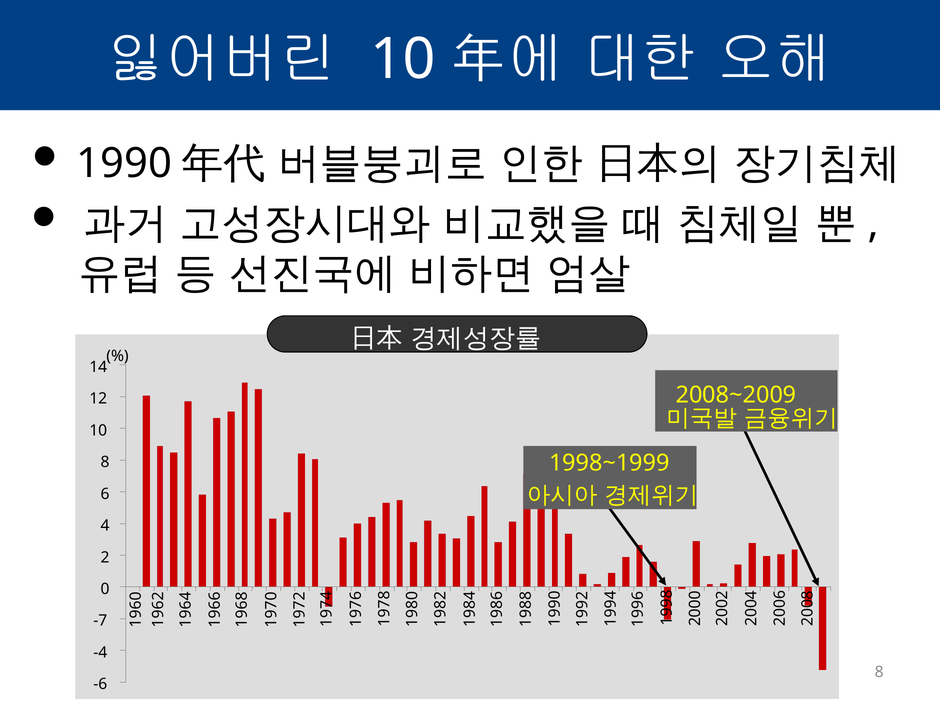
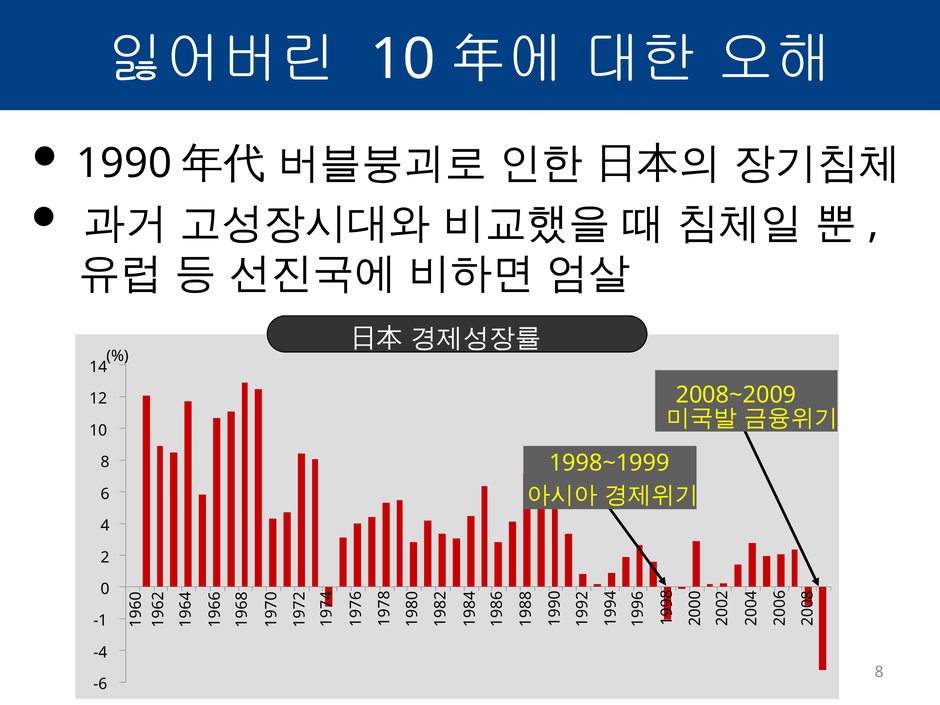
-7: -7 -> -1
